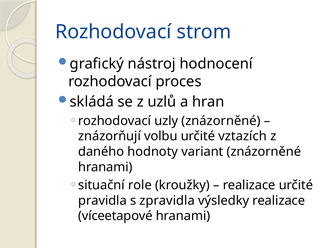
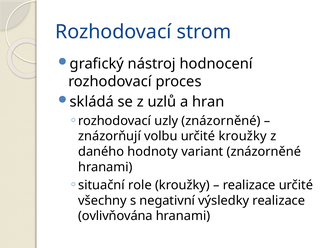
určité vztazích: vztazích -> kroužky
pravidla: pravidla -> všechny
zpravidla: zpravidla -> negativní
víceetapové: víceetapové -> ovlivňována
